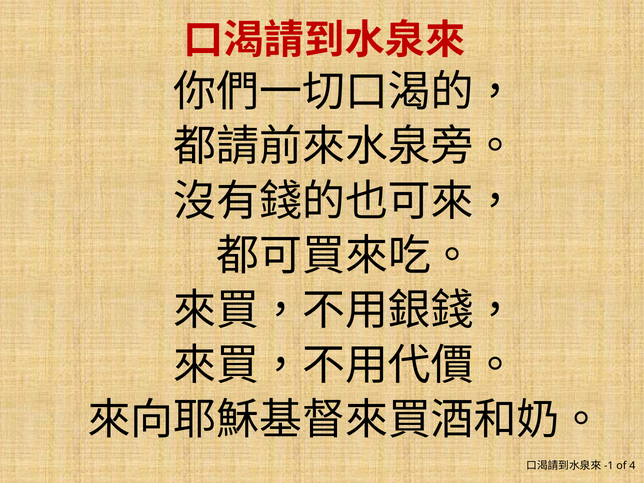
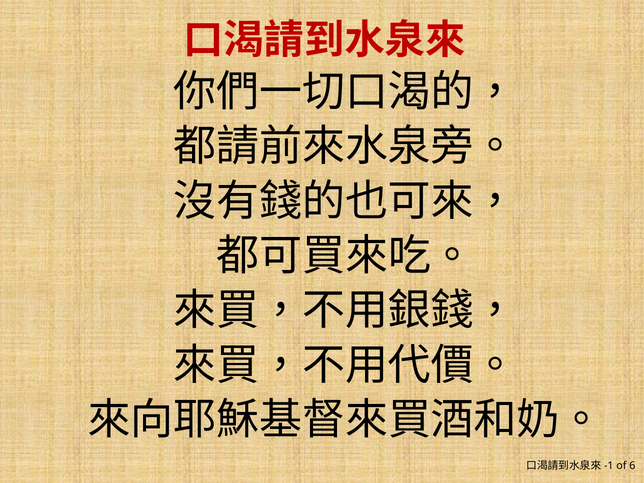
4: 4 -> 6
